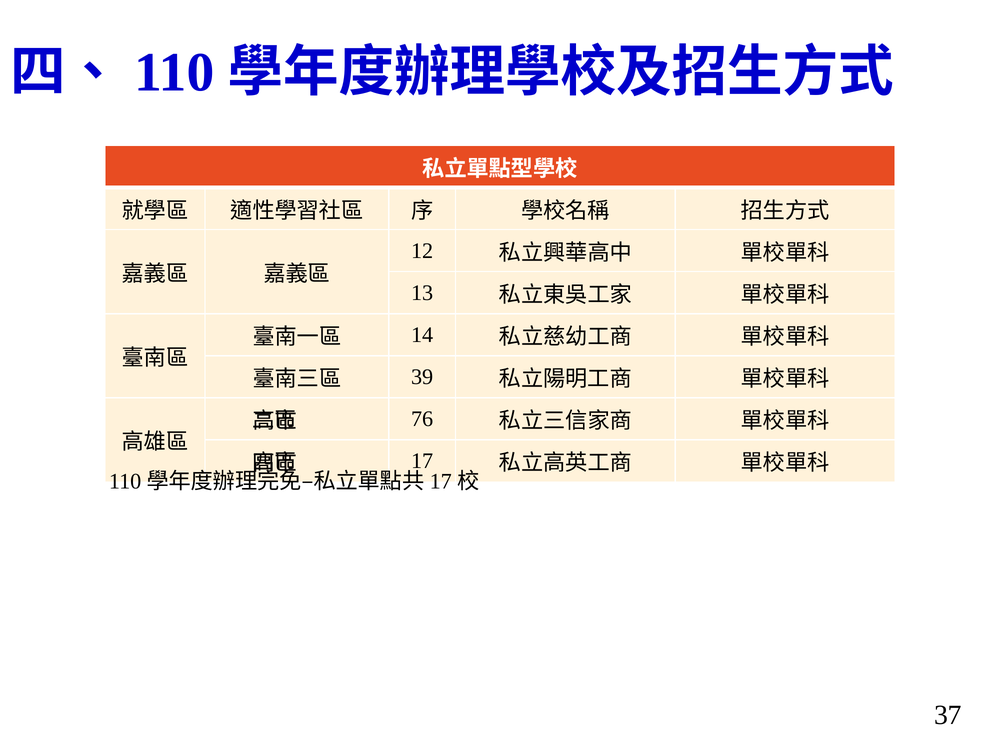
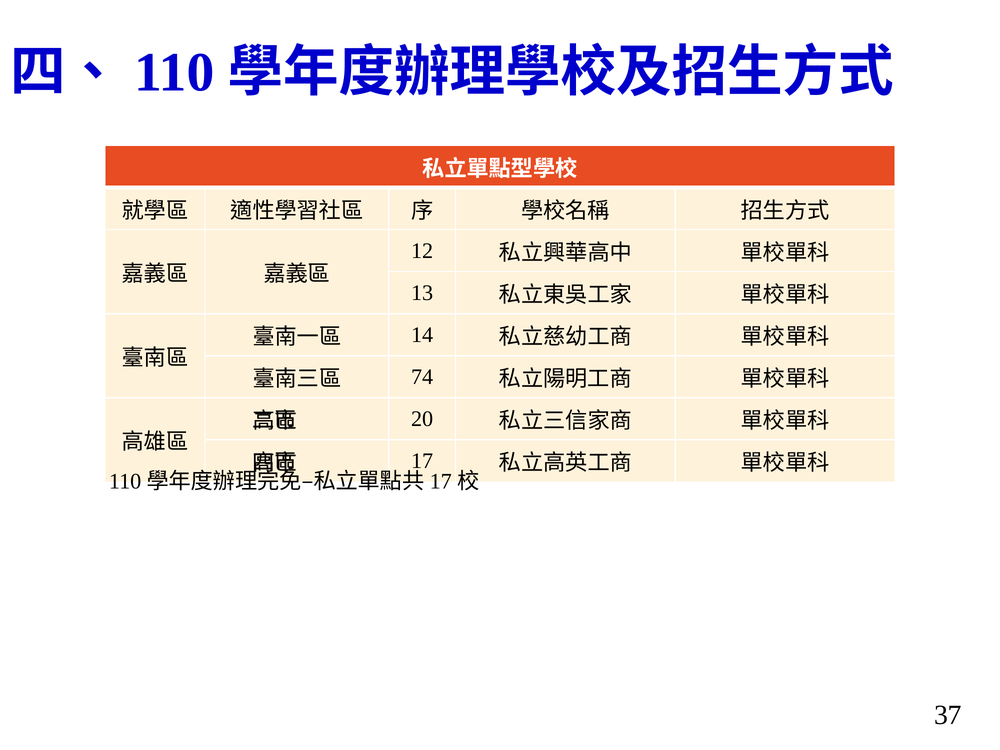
39: 39 -> 74
76: 76 -> 20
